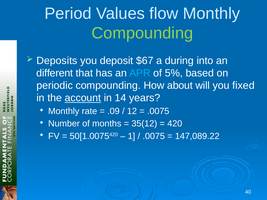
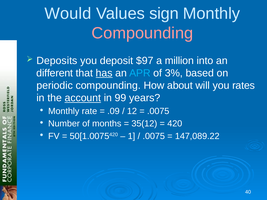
Period: Period -> Would
flow: flow -> sign
Compounding at (142, 33) colour: light green -> pink
$67: $67 -> $97
during: during -> million
has underline: none -> present
5%: 5% -> 3%
fixed: fixed -> rates
14: 14 -> 99
